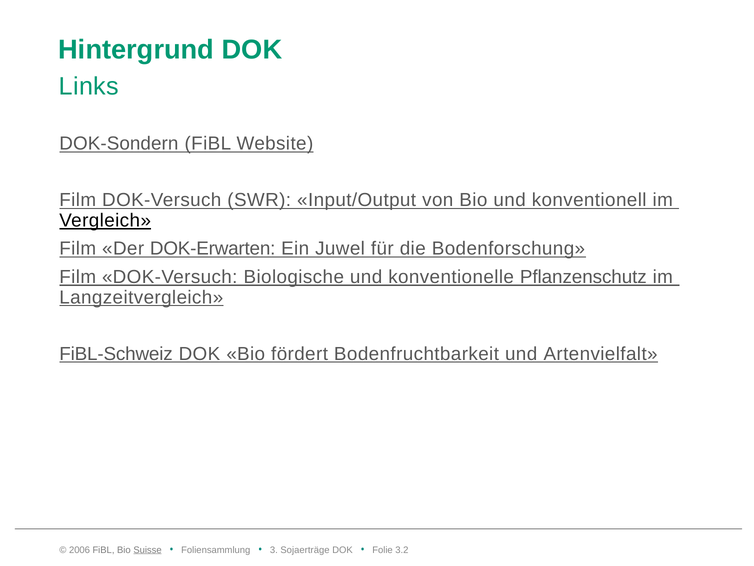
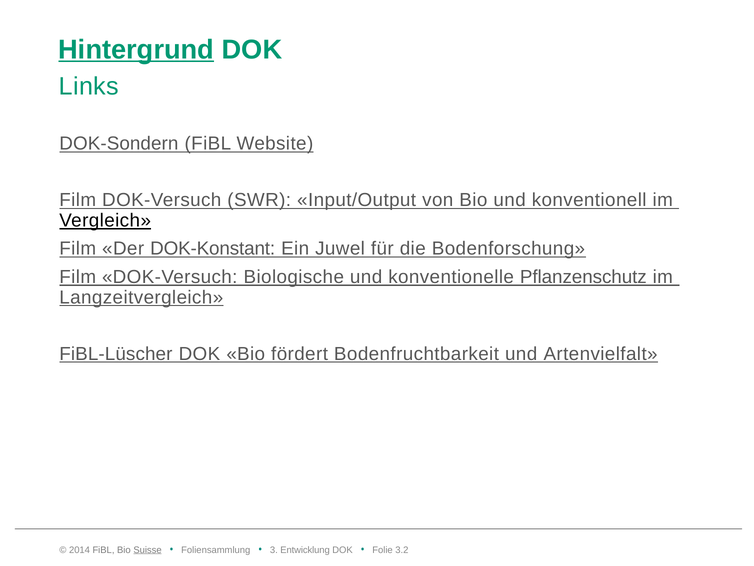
Hintergrund underline: none -> present
DOK-Erwarten: DOK-Erwarten -> DOK-Konstant
FiBL-Schweiz: FiBL-Schweiz -> FiBL-Lüscher
2006: 2006 -> 2014
Sojaerträge: Sojaerträge -> Entwicklung
